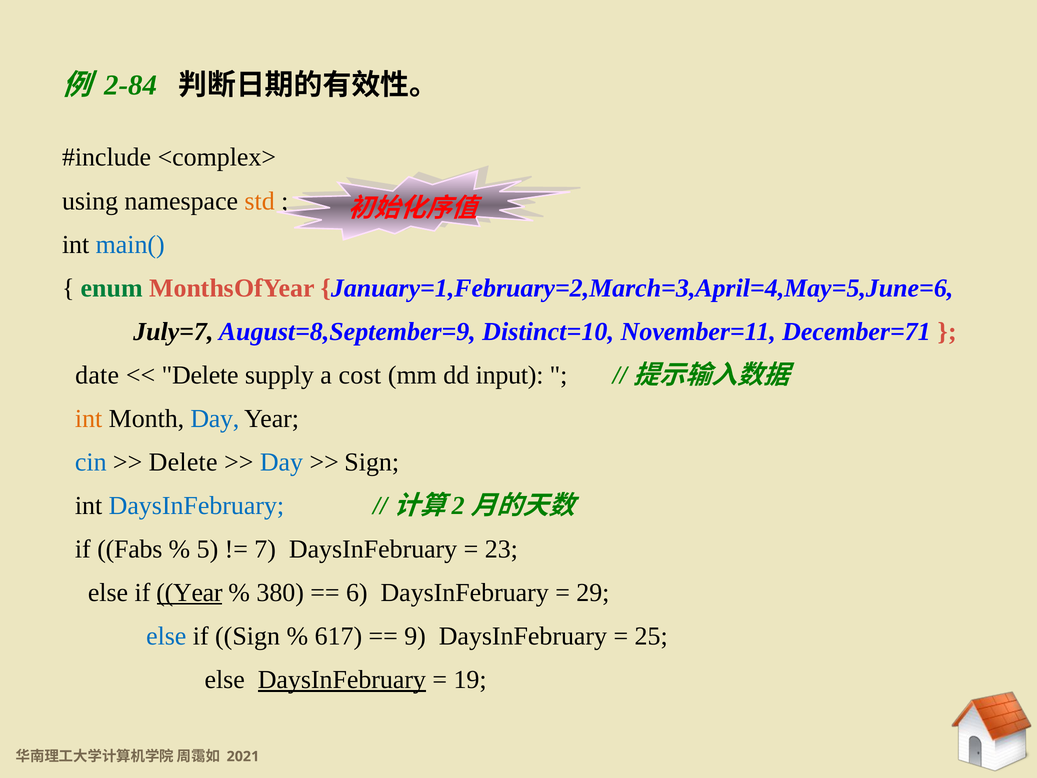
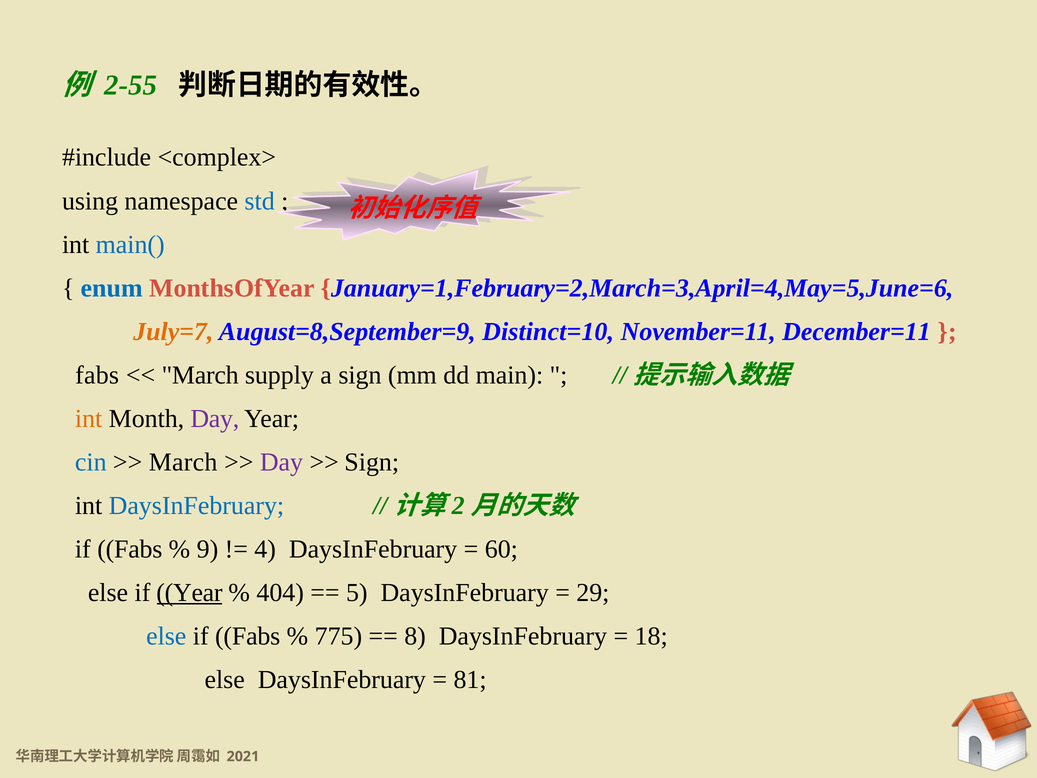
2-84: 2-84 -> 2-55
std colour: orange -> blue
enum colour: green -> blue
July=7 colour: black -> orange
December=71: December=71 -> December=11
date at (97, 375): date -> fabs
Delete at (200, 375): Delete -> March
a cost: cost -> sign
input: input -> main
Day at (215, 418) colour: blue -> purple
Delete at (183, 462): Delete -> March
Day at (281, 462) colour: blue -> purple
5: 5 -> 9
7: 7 -> 4
23: 23 -> 60
380: 380 -> 404
6: 6 -> 5
Sign at (248, 636): Sign -> Fabs
617: 617 -> 775
9: 9 -> 8
25: 25 -> 18
DaysInFebruary at (342, 680) underline: present -> none
19: 19 -> 81
